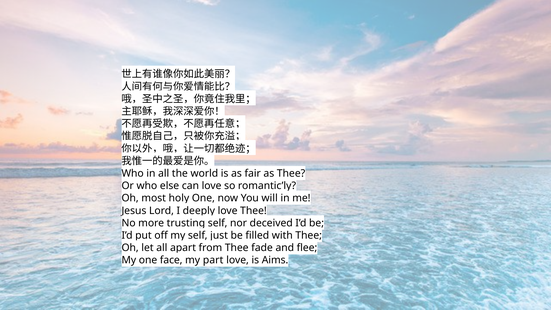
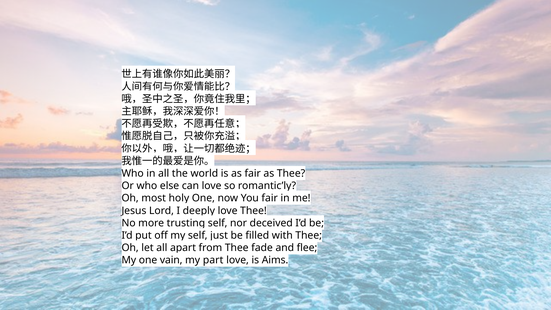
will at (270, 198): will -> fair
face: face -> vain
